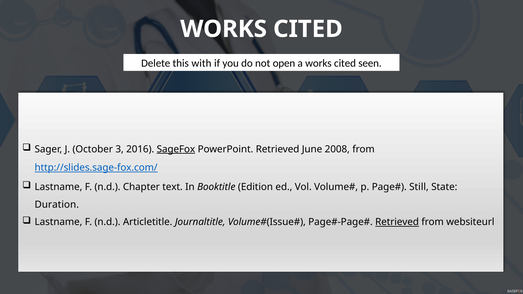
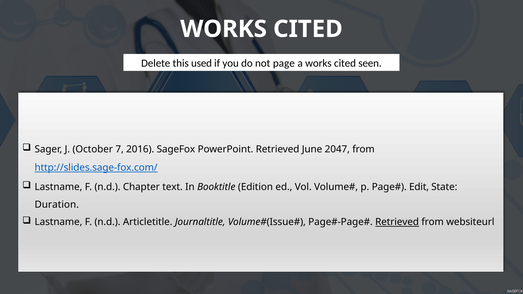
with: with -> used
open: open -> page
3: 3 -> 7
SageFox underline: present -> none
2008: 2008 -> 2047
Still: Still -> Edit
